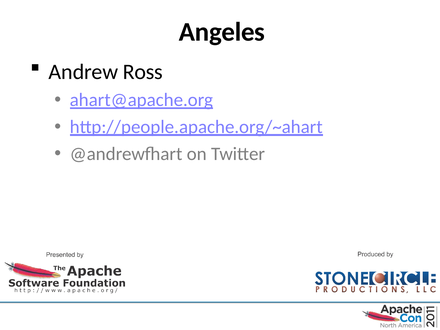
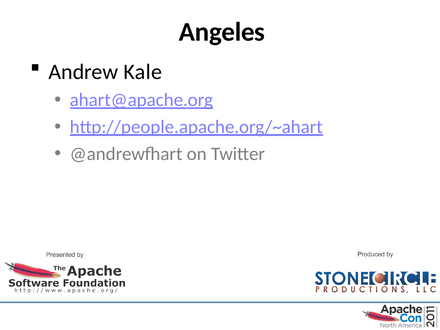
Ross: Ross -> Kale
